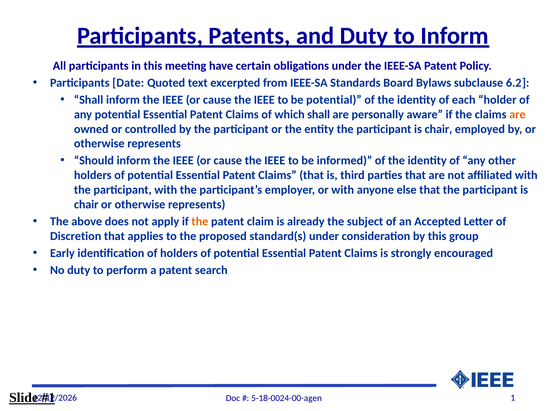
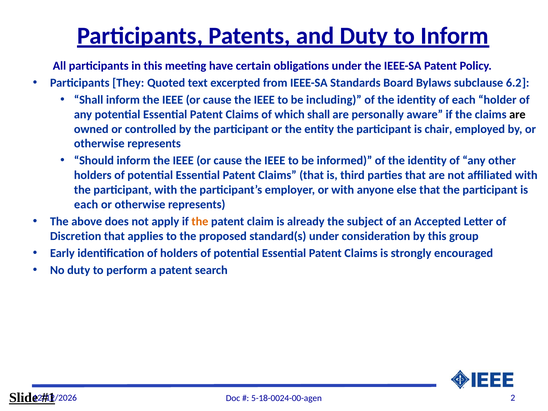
Date: Date -> They
be potential: potential -> including
are at (517, 114) colour: orange -> black
chair at (86, 204): chair -> each
1: 1 -> 2
